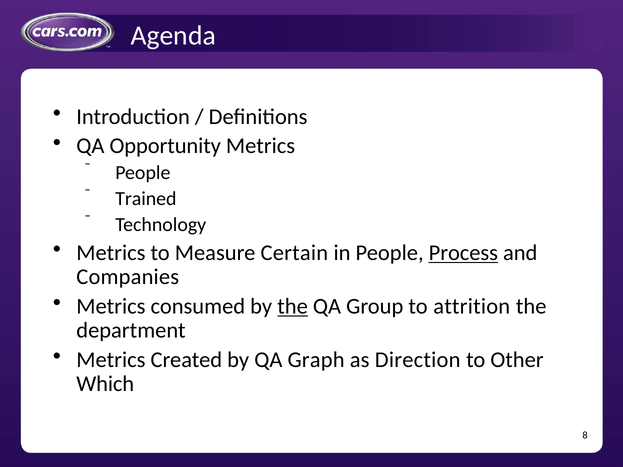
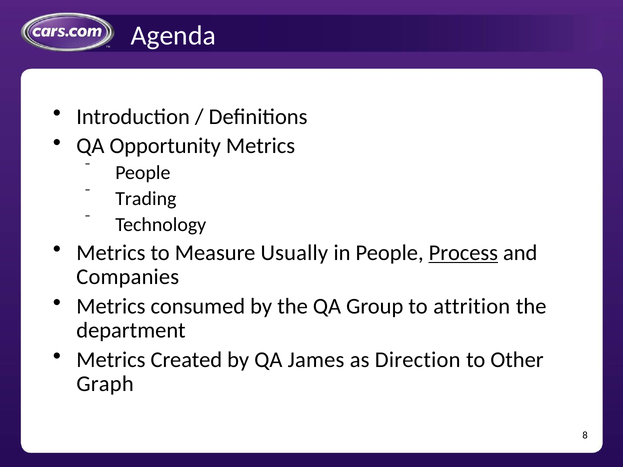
Trained: Trained -> Trading
Certain: Certain -> Usually
the at (293, 306) underline: present -> none
Graph: Graph -> James
Which: Which -> Graph
